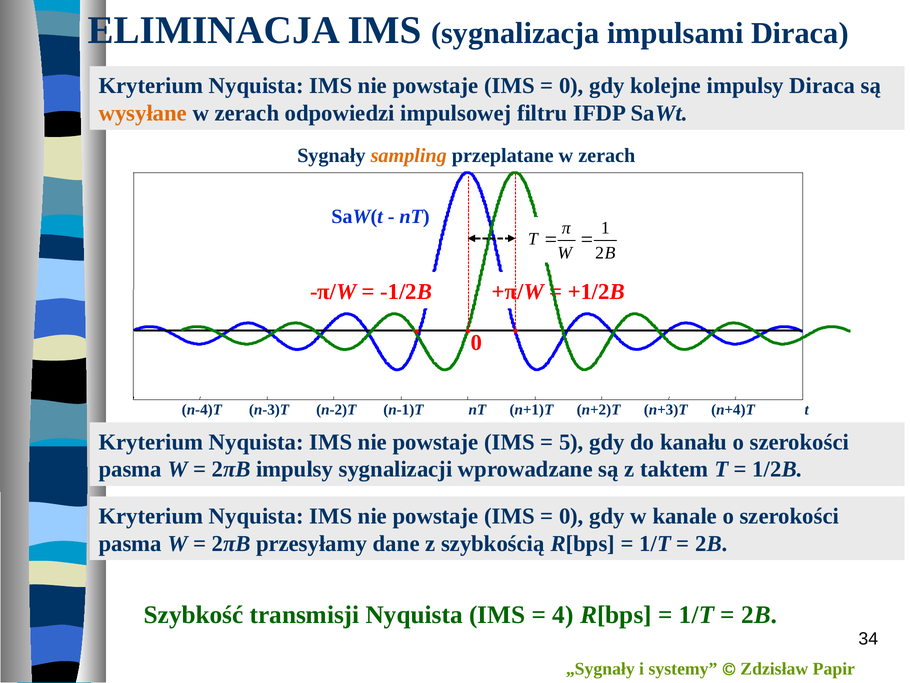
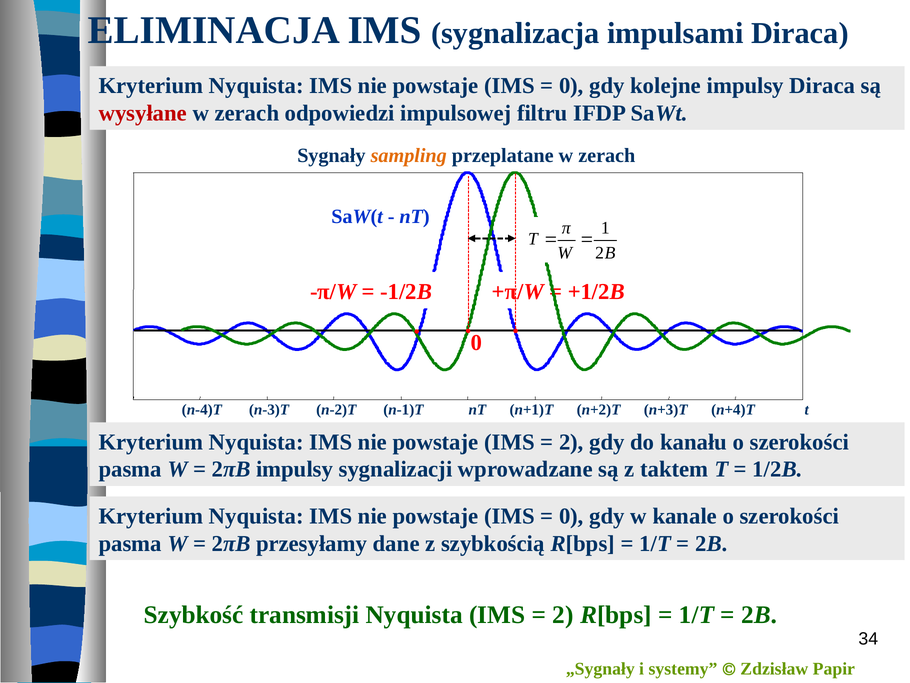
wysyłane colour: orange -> red
5 at (571, 442): 5 -> 2
4 at (563, 614): 4 -> 2
